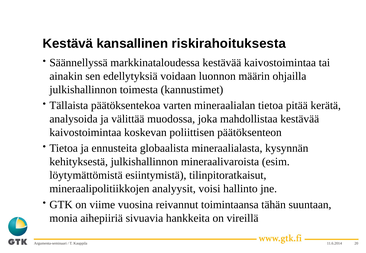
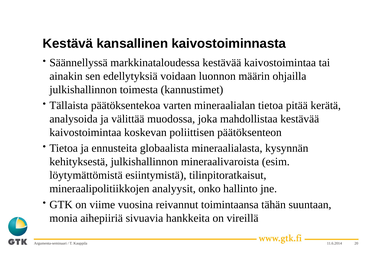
riskirahoituksesta: riskirahoituksesta -> kaivostoiminnasta
voisi: voisi -> onko
